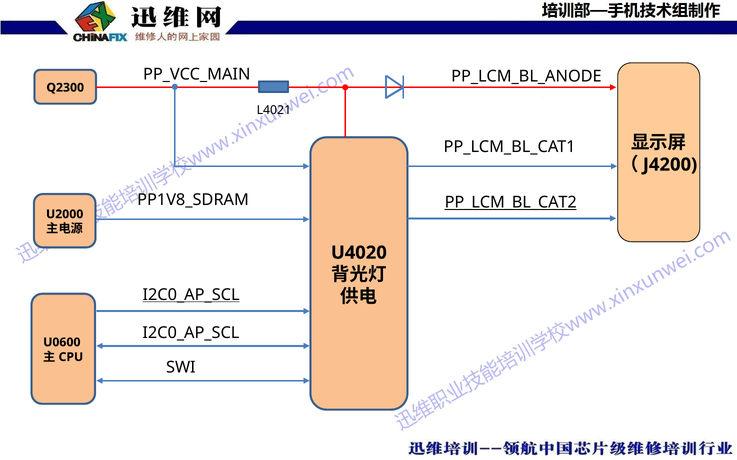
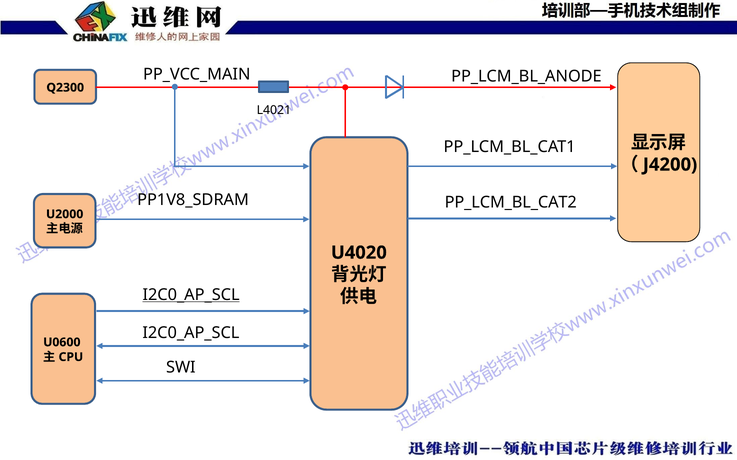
PP_LCM_BL_CAT2 underline: present -> none
